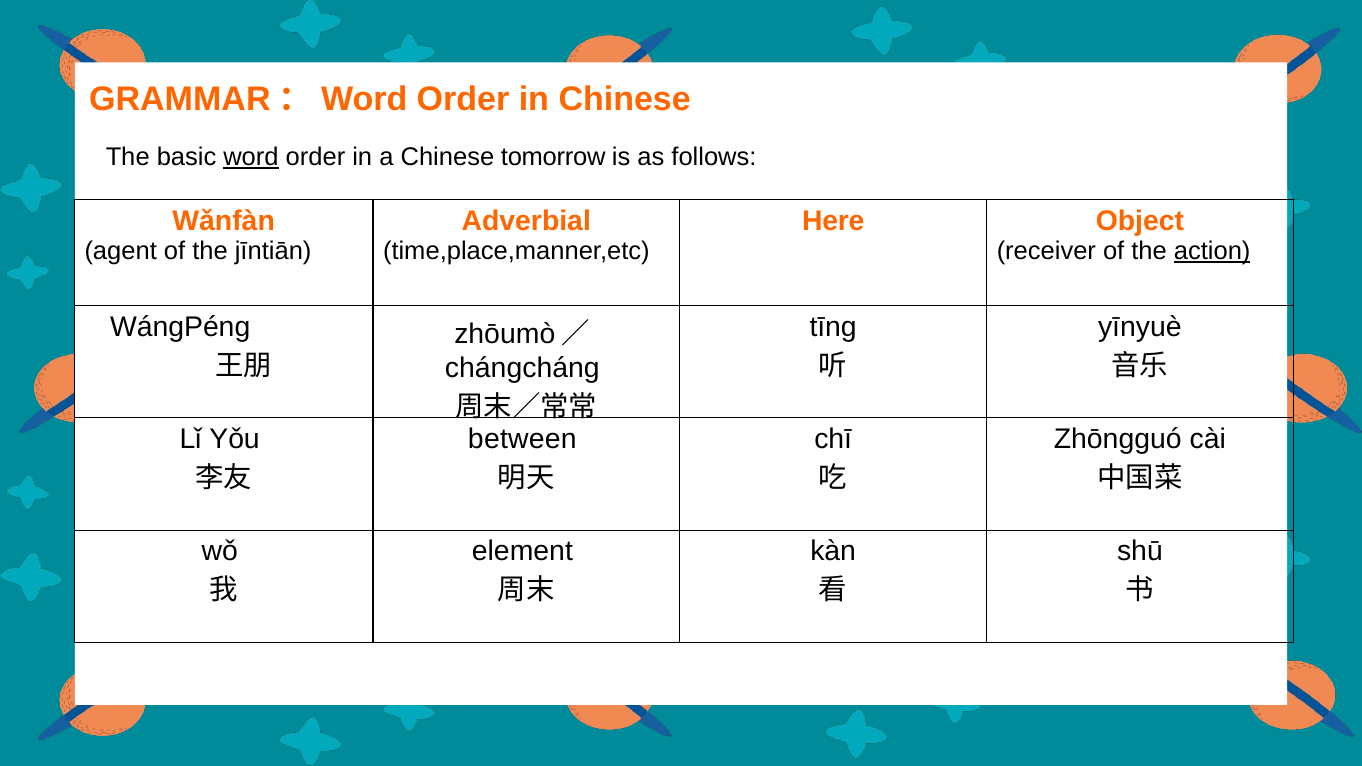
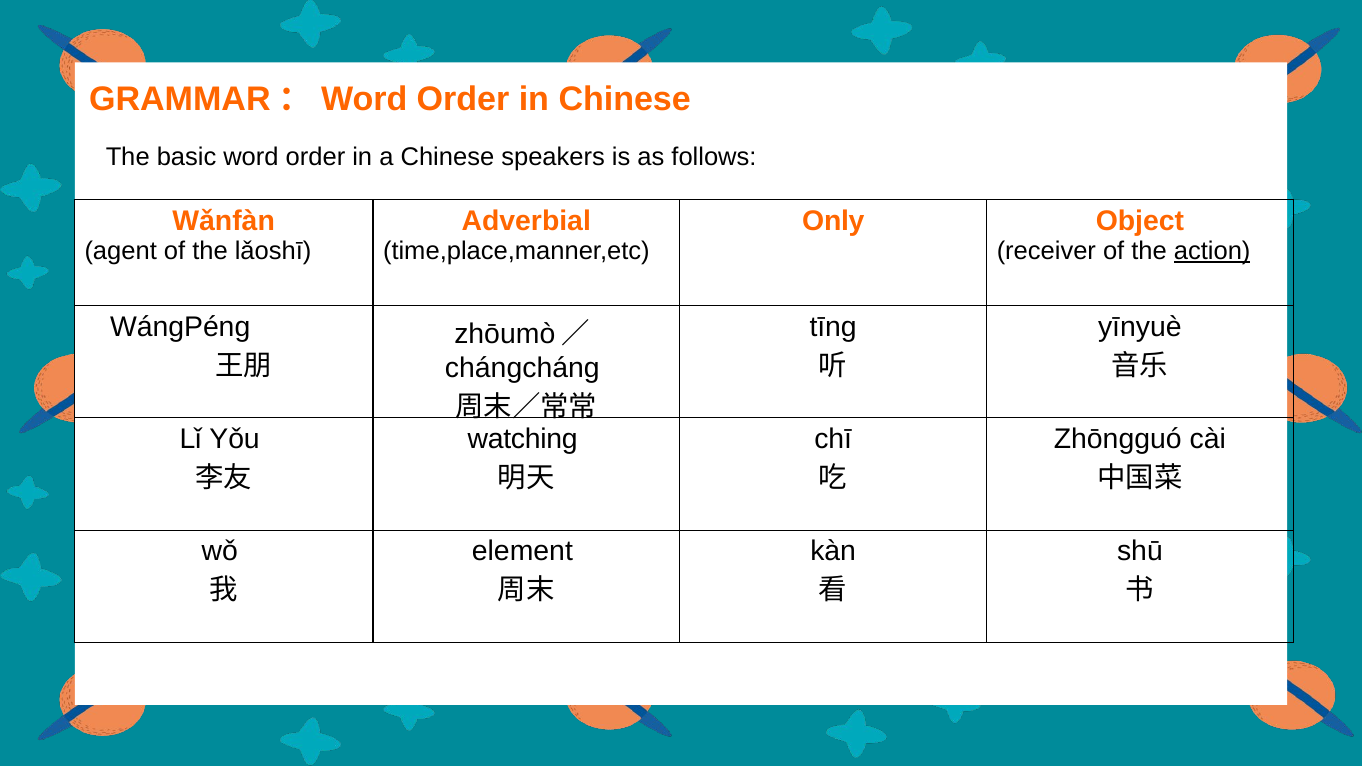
word underline: present -> none
tomorrow: tomorrow -> speakers
Here: Here -> Only
jīntiān: jīntiān -> lǎoshī
between: between -> watching
